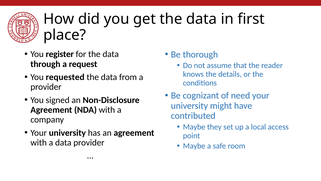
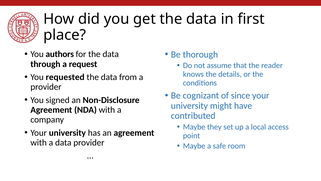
register: register -> authors
need: need -> since
